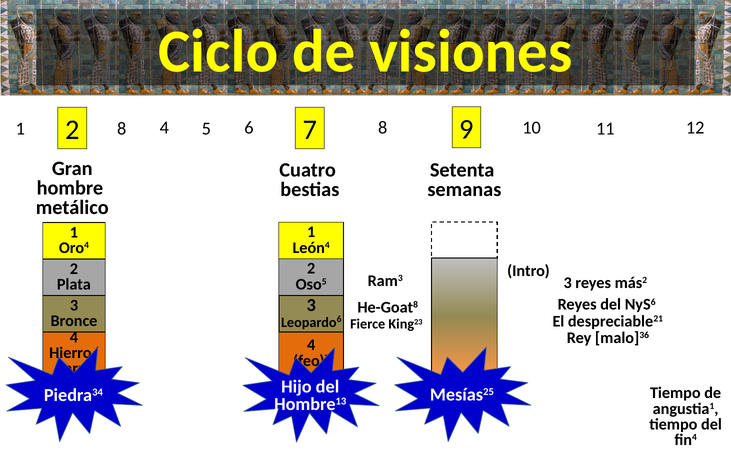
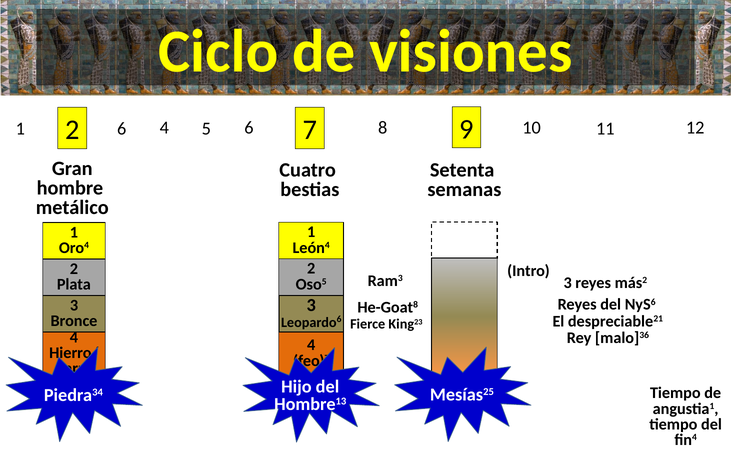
2 8: 8 -> 6
